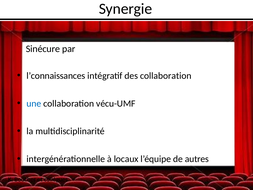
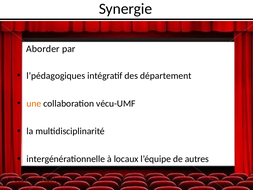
Sinécure: Sinécure -> Aborder
l’connaissances: l’connaissances -> l’pédagogiques
des collaboration: collaboration -> département
une colour: blue -> orange
